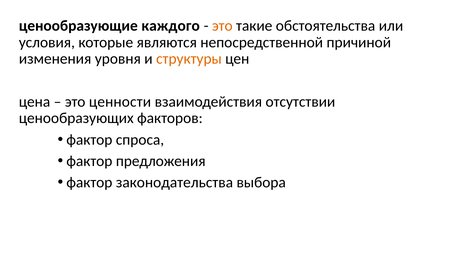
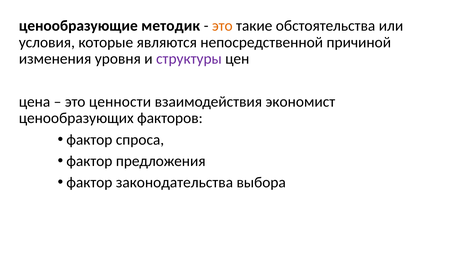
каждого: каждого -> методик
структуры colour: orange -> purple
отсутствии: отсутствии -> экономист
